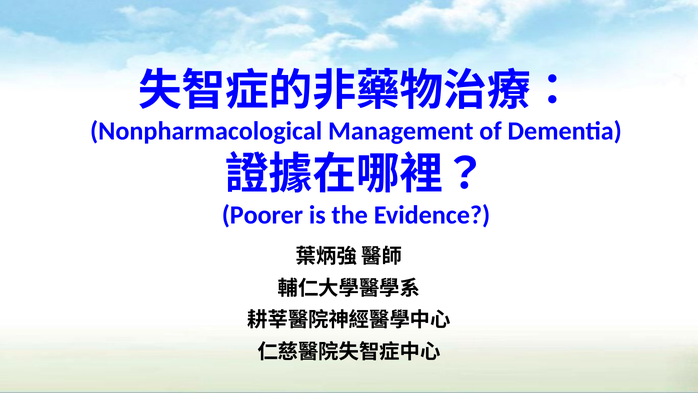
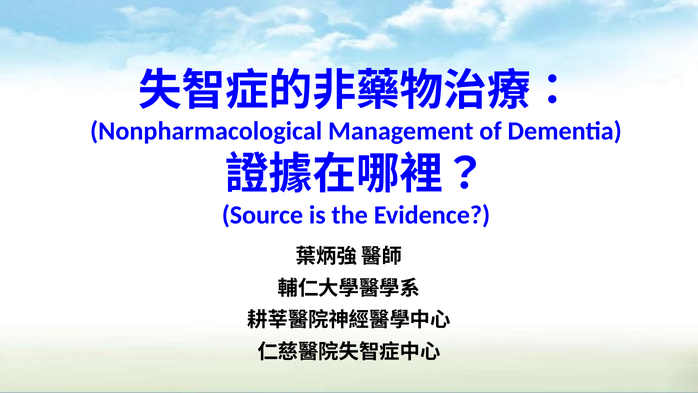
Poorer: Poorer -> Source
